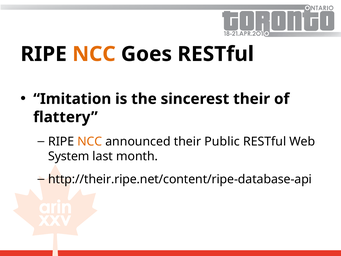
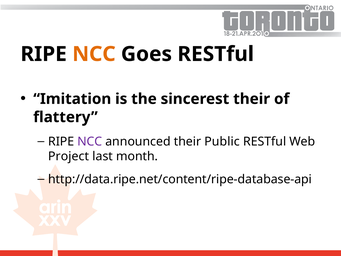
NCC at (90, 141) colour: orange -> purple
System: System -> Project
http://their.ripe.net/content/ripe-database-api: http://their.ripe.net/content/ripe-database-api -> http://data.ripe.net/content/ripe-database-api
